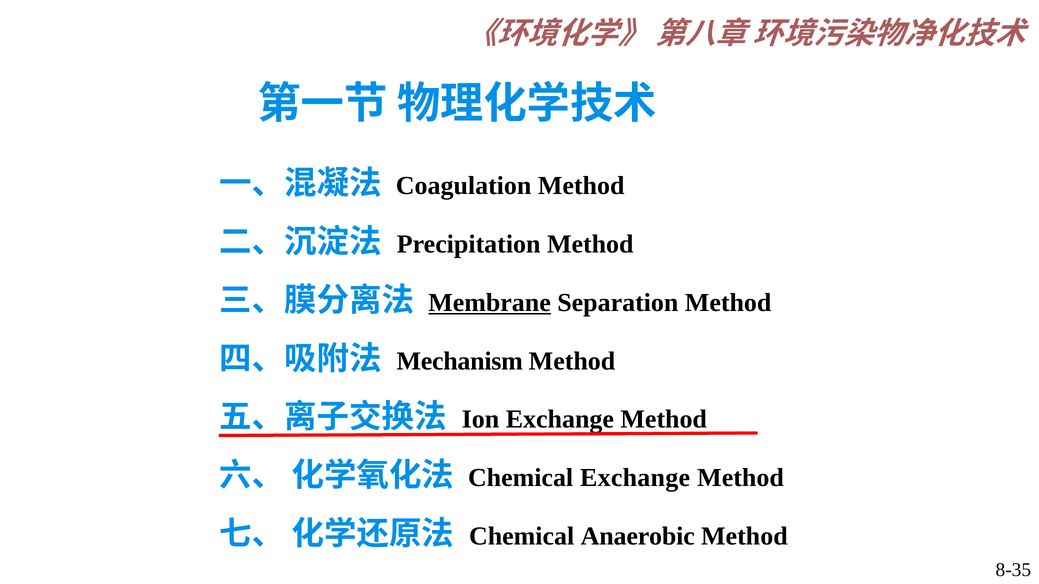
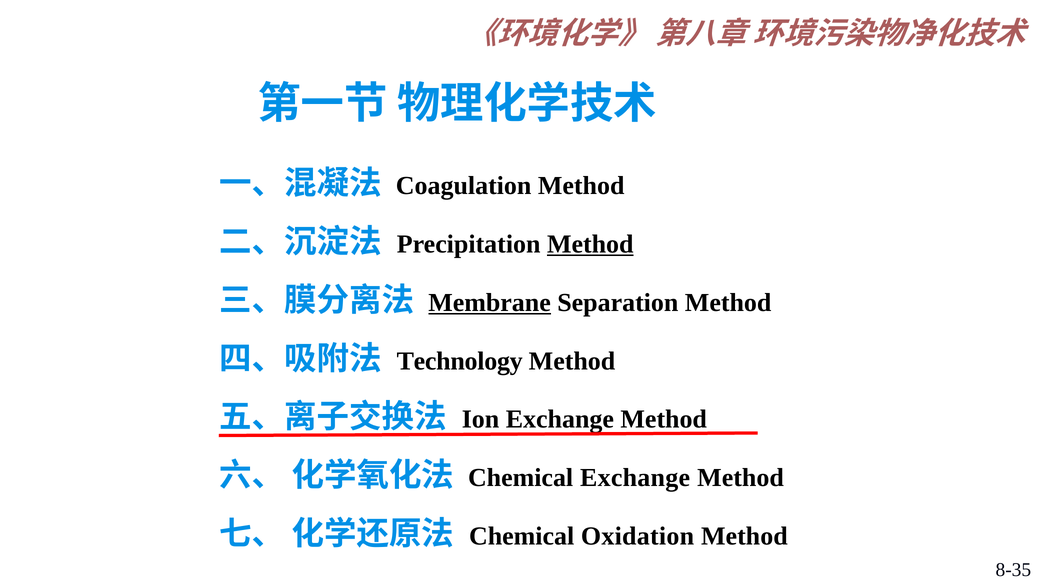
Method at (590, 244) underline: none -> present
Mechanism: Mechanism -> Technology
Anaerobic: Anaerobic -> Oxidation
